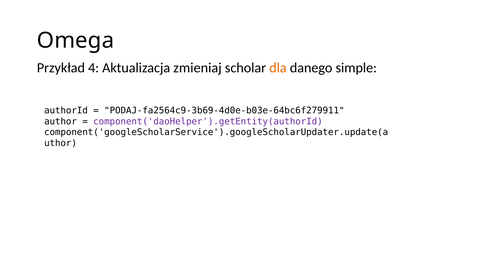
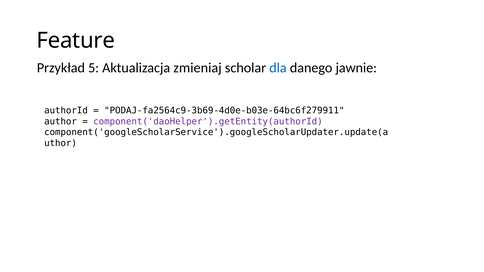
Omega: Omega -> Feature
4: 4 -> 5
dla colour: orange -> blue
simple: simple -> jawnie
